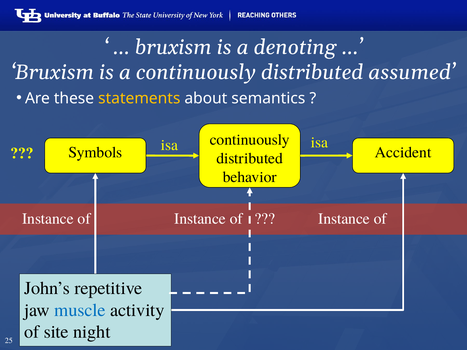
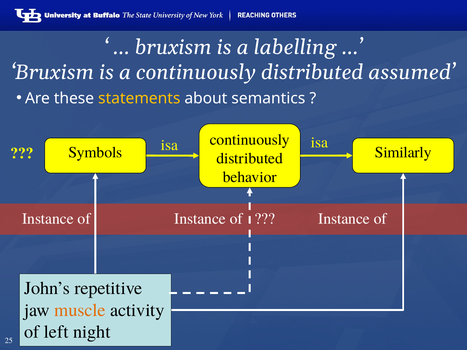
denoting: denoting -> labelling
Accident: Accident -> Similarly
muscle colour: blue -> orange
site: site -> left
